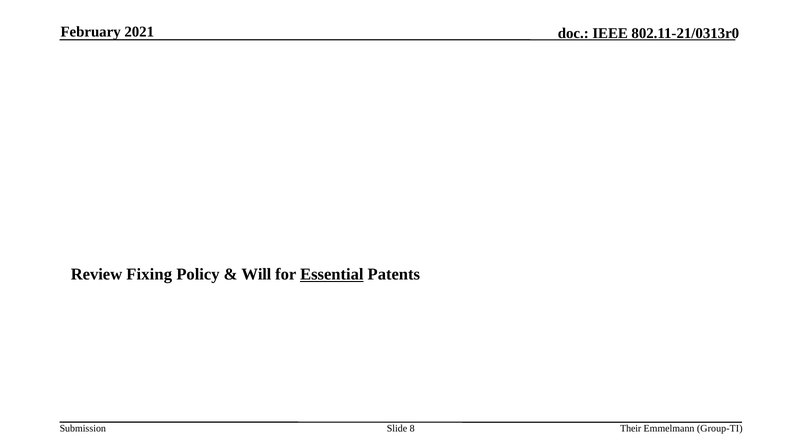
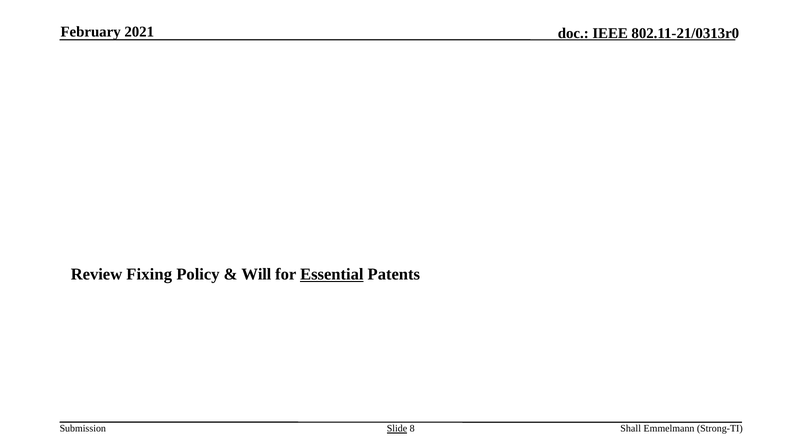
Slide underline: none -> present
Their: Their -> Shall
Group-TI: Group-TI -> Strong-TI
